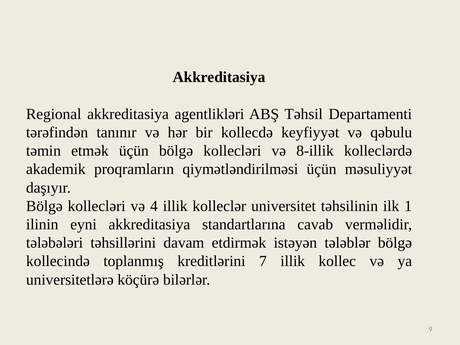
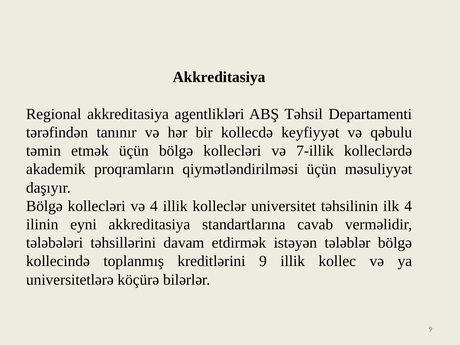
8-illik: 8-illik -> 7-illik
ilk 1: 1 -> 4
kreditlərini 7: 7 -> 9
